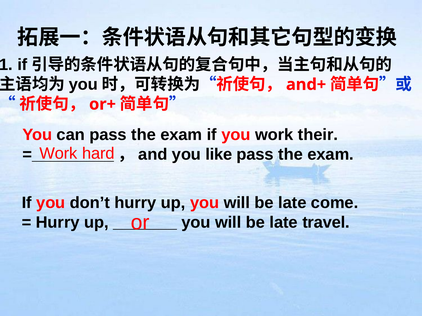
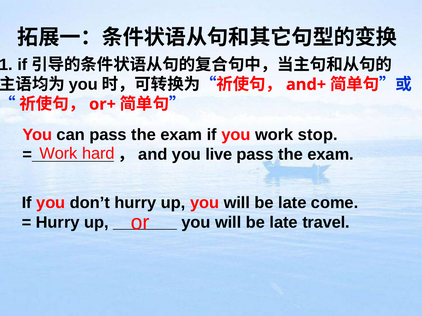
their: their -> stop
like: like -> live
